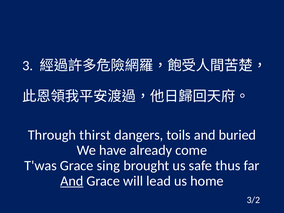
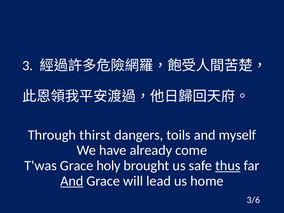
buried: buried -> myself
sing: sing -> holy
thus underline: none -> present
3/2: 3/2 -> 3/6
